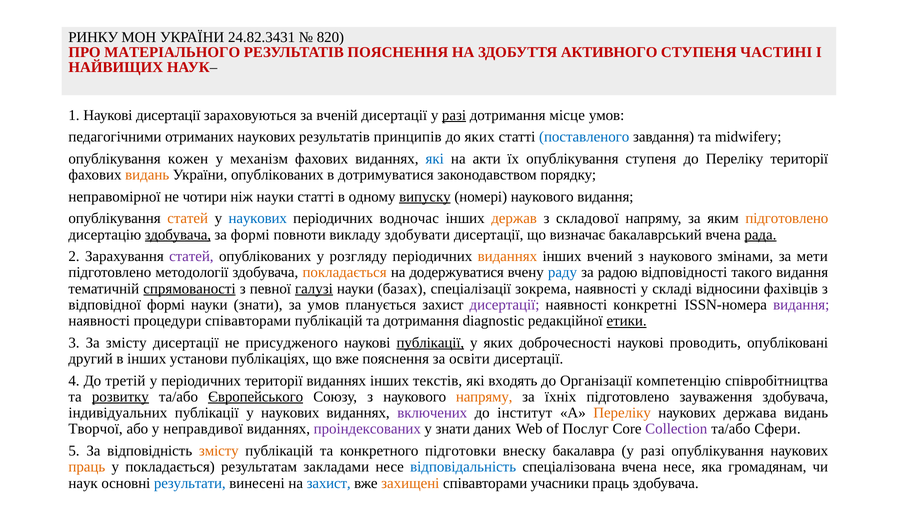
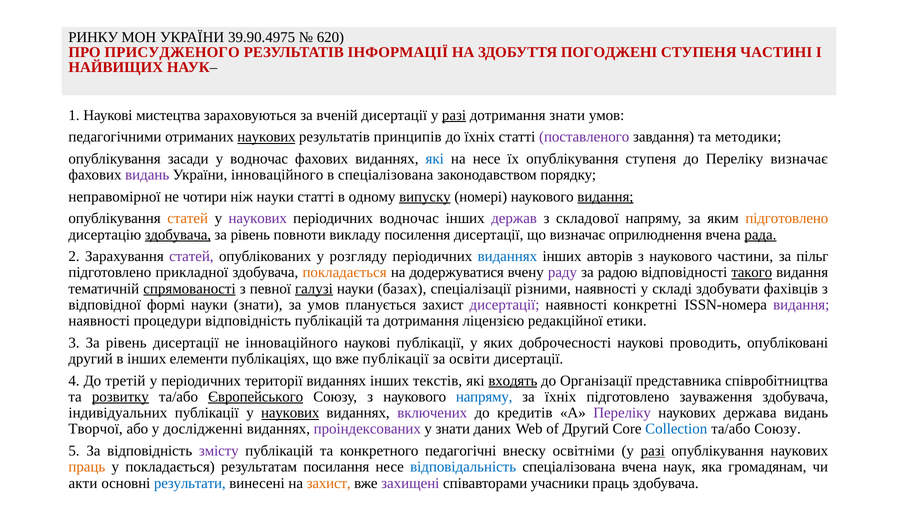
24.82.3431: 24.82.3431 -> 39.90.4975
820: 820 -> 620
МАТЕРІАЛЬНОГО: МАТЕРІАЛЬНОГО -> ПРИСУДЖЕНОГО
РЕЗУЛЬТАТІВ ПОЯСНЕННЯ: ПОЯСНЕННЯ -> ІНФОРМАЦІЇ
АКТИВНОГО: АКТИВНОГО -> ПОГОДЖЕНІ
Наукові дисертації: дисертації -> мистецтва
дотримання місце: місце -> знати
наукових at (266, 137) underline: none -> present
до яких: яких -> їхніх
поставленого colour: blue -> purple
midwifery: midwifery -> методики
кожен: кожен -> засади
у механізм: механізм -> водночас
на акти: акти -> несе
Переліку території: території -> визначає
видань at (147, 175) colour: orange -> purple
України опублікованих: опублікованих -> інноваційного
в дотримуватися: дотримуватися -> спеціалізована
видання at (605, 197) underline: none -> present
наукових at (258, 218) colour: blue -> purple
держав colour: orange -> purple
формі at (250, 235): формі -> рівень
здобувати: здобувати -> посилення
бакалаврський: бакалаврський -> оприлюднення
виданнях at (507, 256) colour: orange -> blue
вчений: вчений -> авторів
змінами: змінами -> частини
мети: мети -> пільг
методології: методології -> прикладної
раду colour: blue -> purple
такого underline: none -> present
зокрема: зокрема -> різними
відносини: відносини -> здобувати
процедури співавторами: співавторами -> відповідність
diagnostic: diagnostic -> ліцензією
етики underline: present -> none
3 За змісту: змісту -> рівень
не присудженого: присудженого -> інноваційного
публікації at (430, 343) underline: present -> none
установи: установи -> елементи
вже пояснення: пояснення -> публікації
входять underline: none -> present
компетенцію: компетенцію -> представника
напряму at (484, 397) colour: orange -> blue
наукових at (290, 413) underline: none -> present
інститут: інститут -> кредитів
Переліку at (622, 413) colour: orange -> purple
неправдивої: неправдивої -> дослідженні
of Послуг: Послуг -> Другий
Collection colour: purple -> blue
та/або Сфери: Сфери -> Союзу
змісту at (219, 451) colour: orange -> purple
підготовки: підготовки -> педагогічні
бакалавра: бакалавра -> освітніми
разі at (653, 451) underline: none -> present
закладами: закладами -> посилання
вчена несе: несе -> наук
наук: наук -> акти
захист at (329, 483) colour: blue -> orange
захищені colour: orange -> purple
